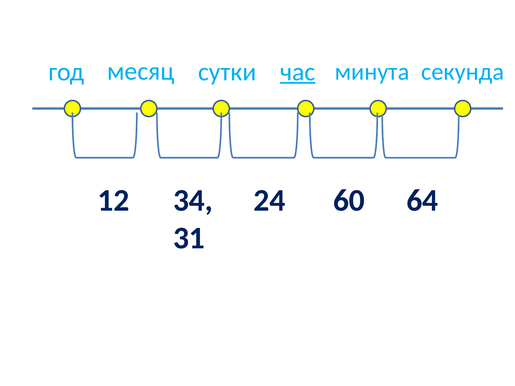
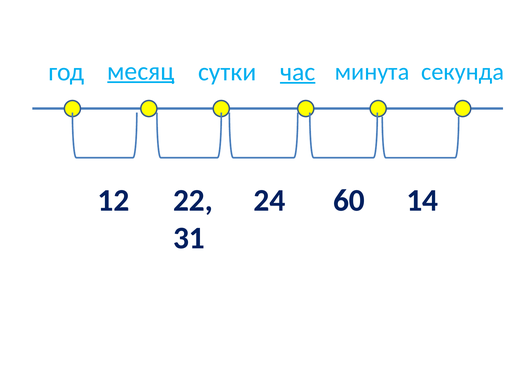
месяц underline: none -> present
34: 34 -> 22
64: 64 -> 14
